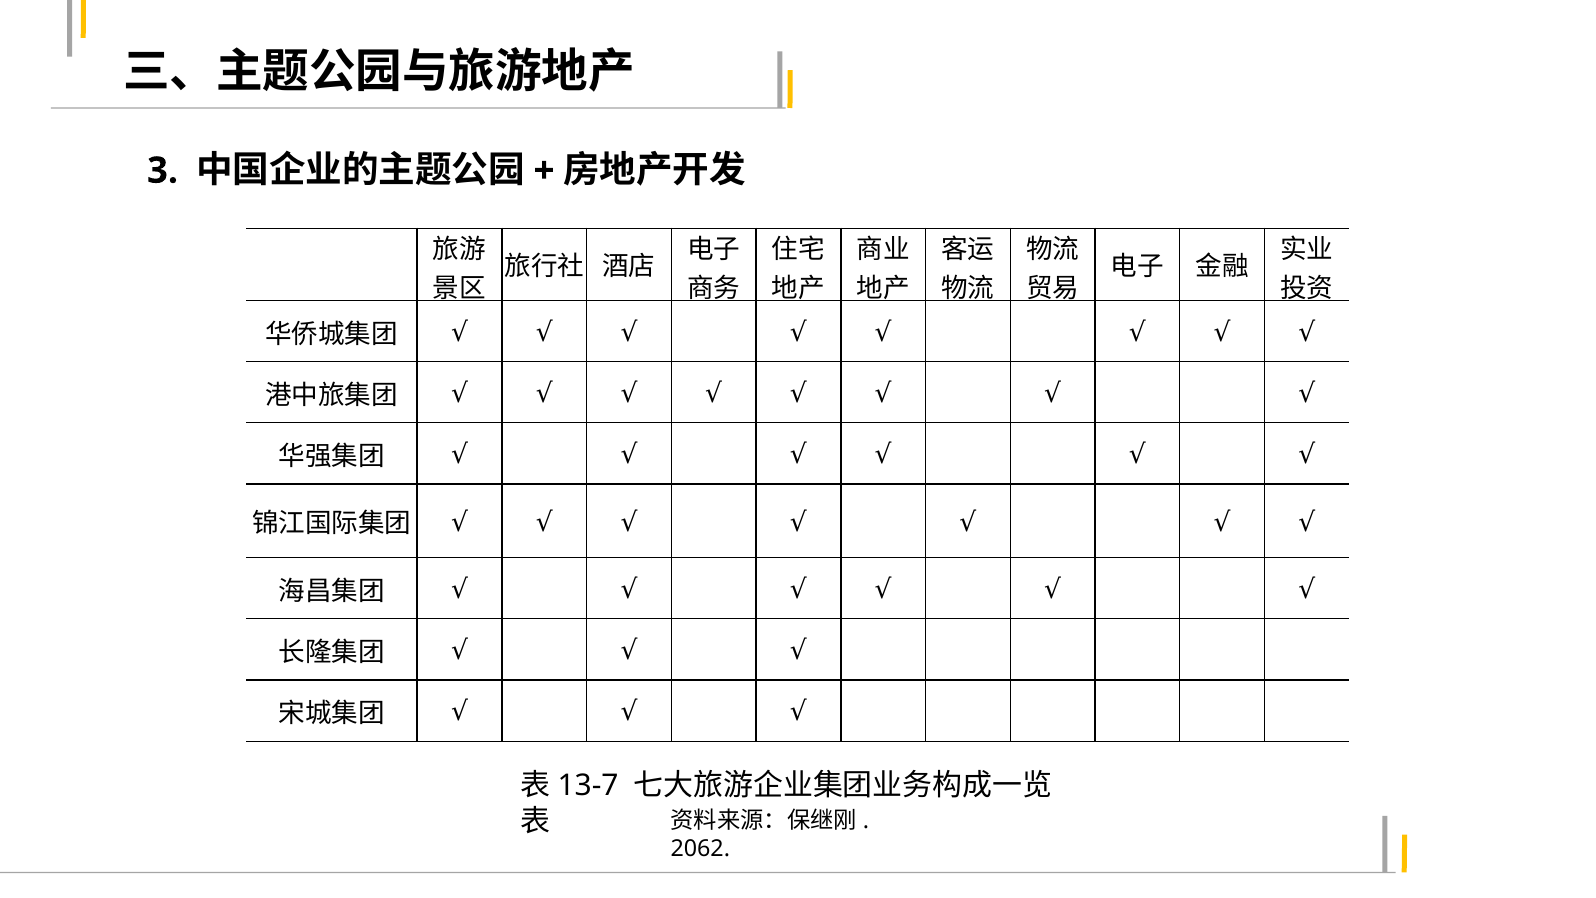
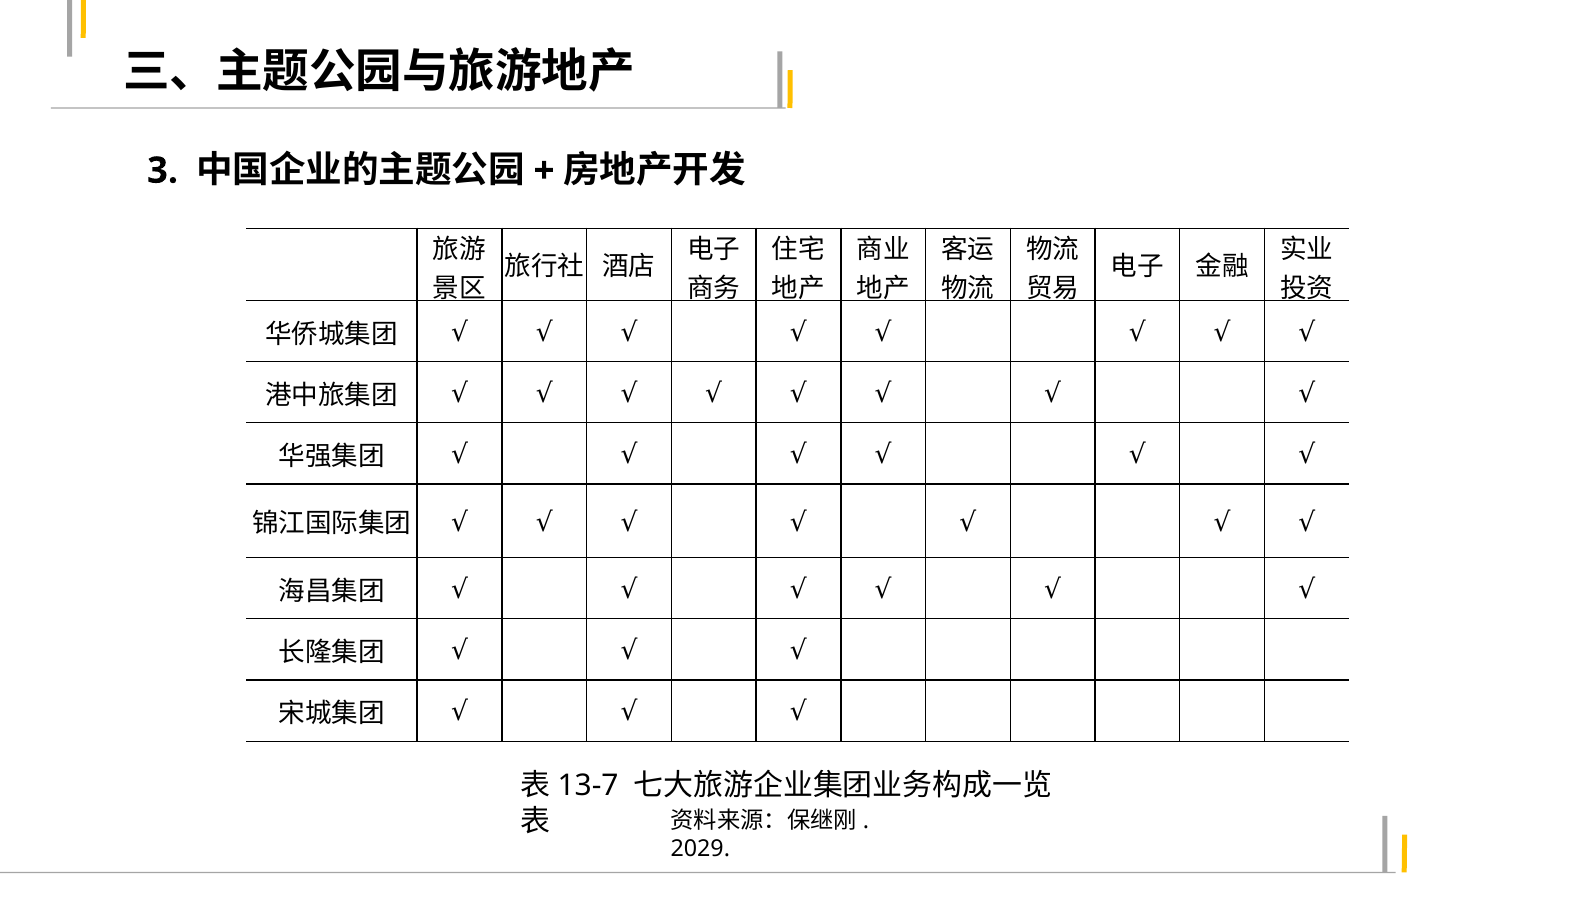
2062: 2062 -> 2029
